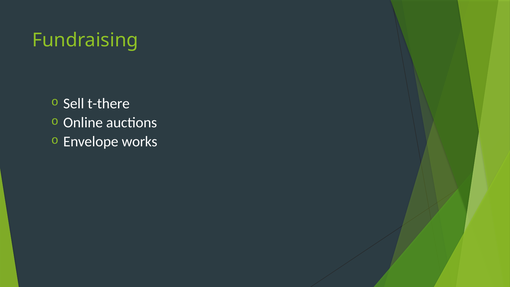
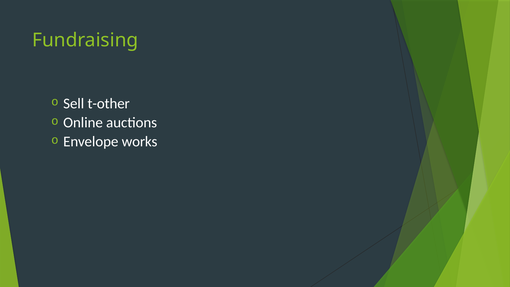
t-there: t-there -> t-other
